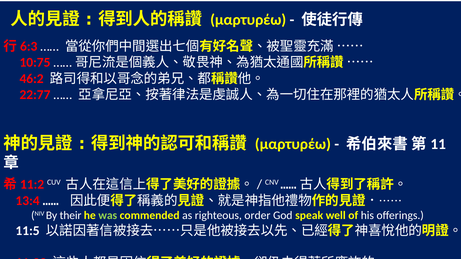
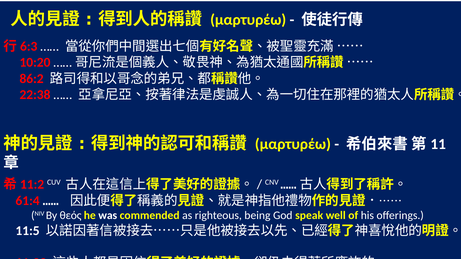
10:75: 10:75 -> 10:20
46:2: 46:2 -> 86:2
22:77: 22:77 -> 22:38
13:4: 13:4 -> 61:4
their: their -> θεός
was colour: light green -> white
order: order -> being
